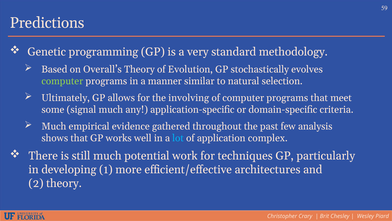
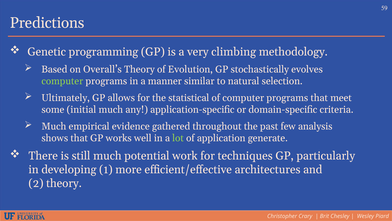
standard: standard -> climbing
involving: involving -> statistical
signal: signal -> initial
lot colour: light blue -> light green
complex: complex -> generate
